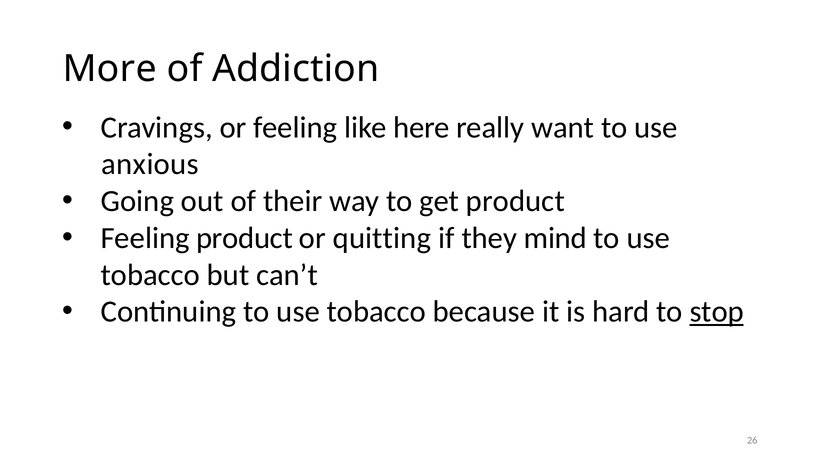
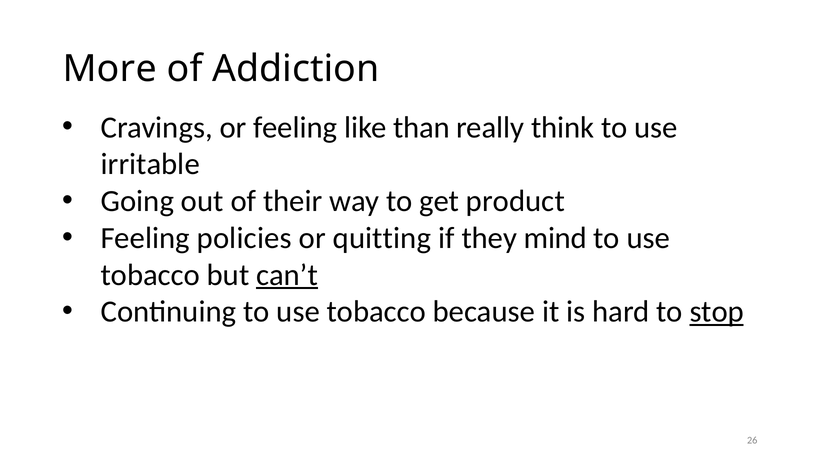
here: here -> than
want: want -> think
anxious: anxious -> irritable
Feeling product: product -> policies
can’t underline: none -> present
